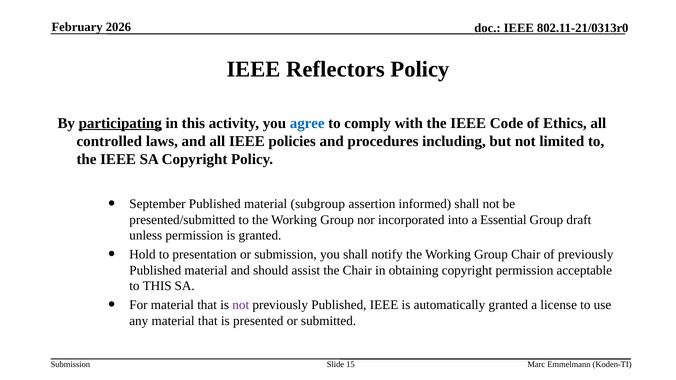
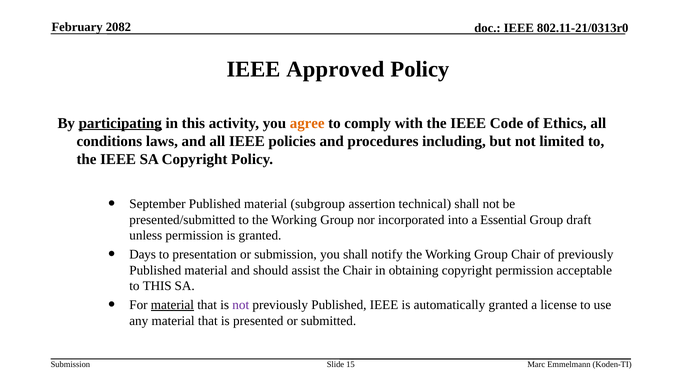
2026: 2026 -> 2082
Reflectors: Reflectors -> Approved
agree colour: blue -> orange
controlled: controlled -> conditions
informed: informed -> technical
Hold: Hold -> Days
material at (172, 305) underline: none -> present
